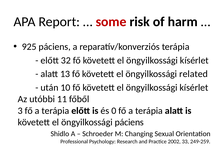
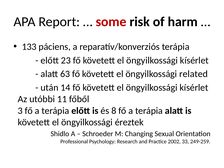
925: 925 -> 133
32: 32 -> 23
13: 13 -> 63
10: 10 -> 14
0: 0 -> 8
öngyilkossági páciens: páciens -> éreztek
